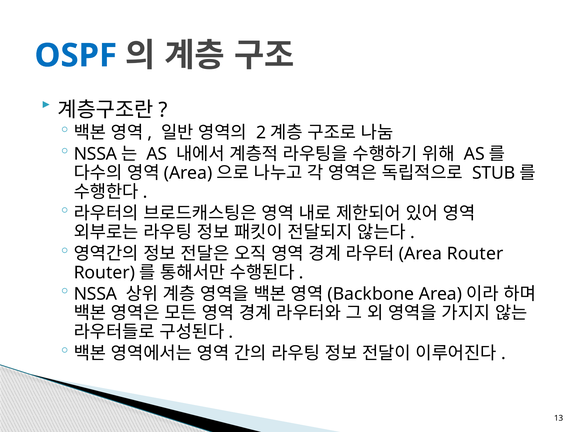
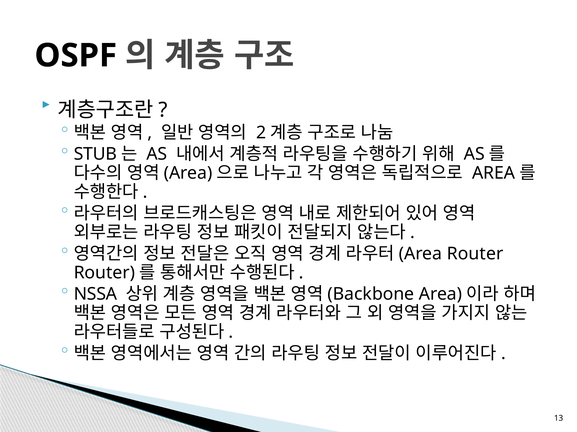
OSPF colour: blue -> black
NSSA at (95, 154): NSSA -> STUB
STUB at (494, 173): STUB -> AREA
